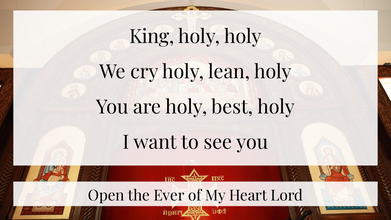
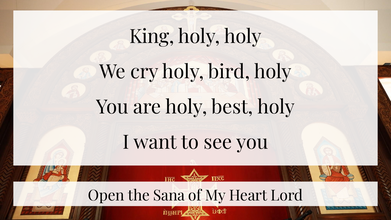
lean: lean -> bird
Ever: Ever -> Sana
